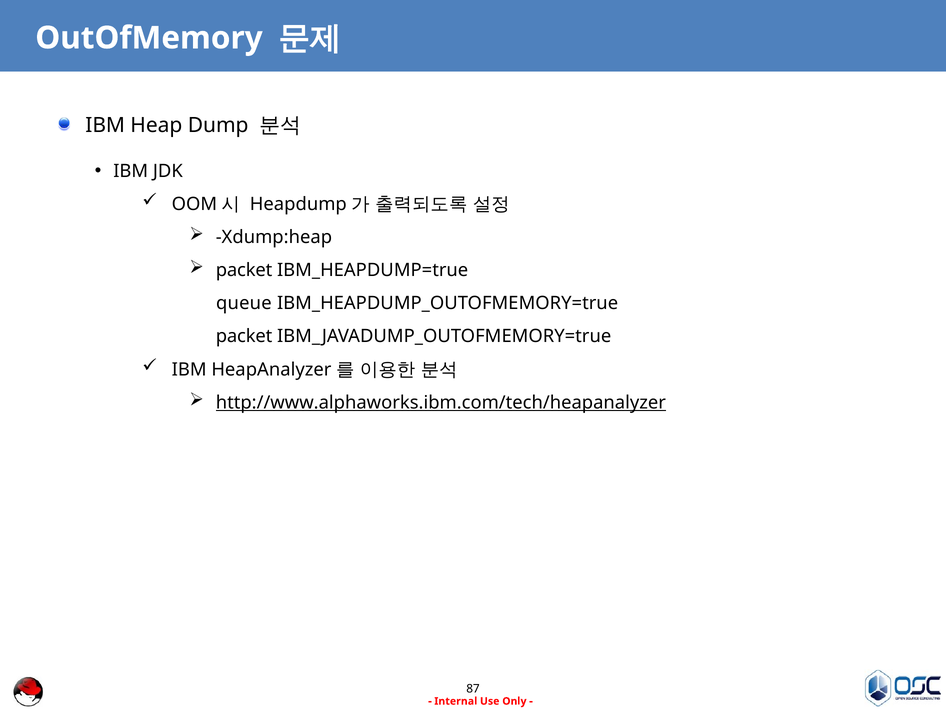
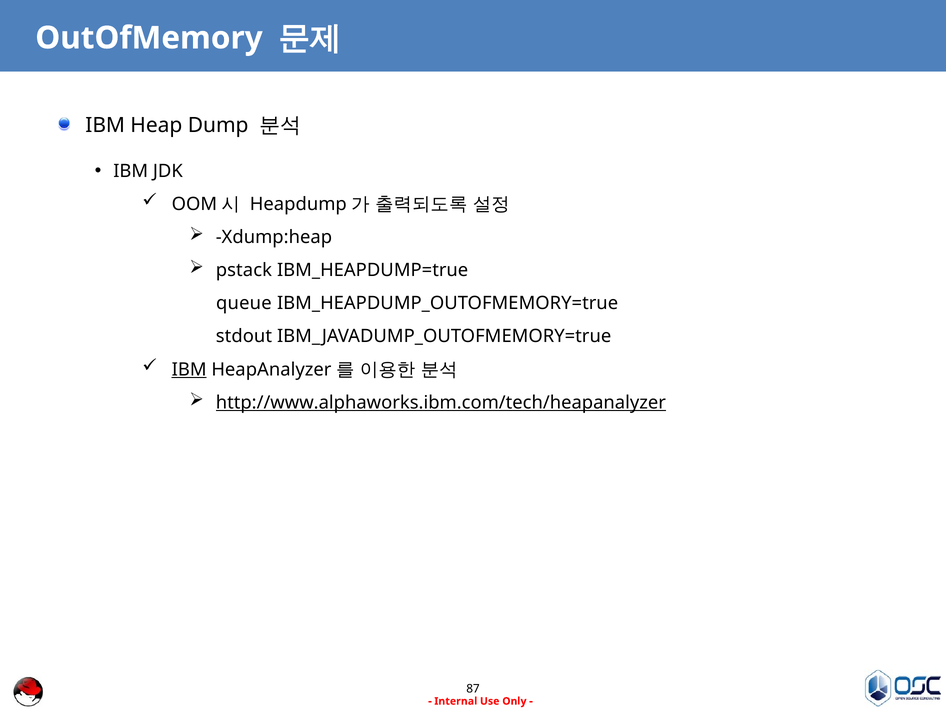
packet at (244, 270): packet -> pstack
packet at (244, 337): packet -> stdout
IBM at (189, 370) underline: none -> present
